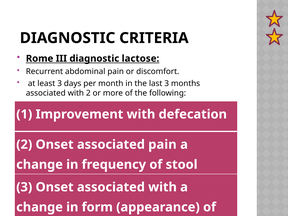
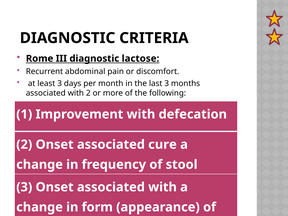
associated pain: pain -> cure
